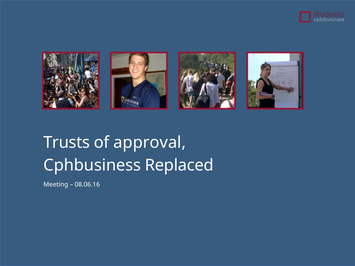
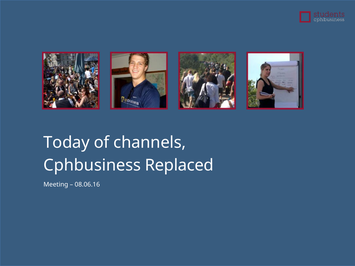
Trusts: Trusts -> Today
approval: approval -> channels
